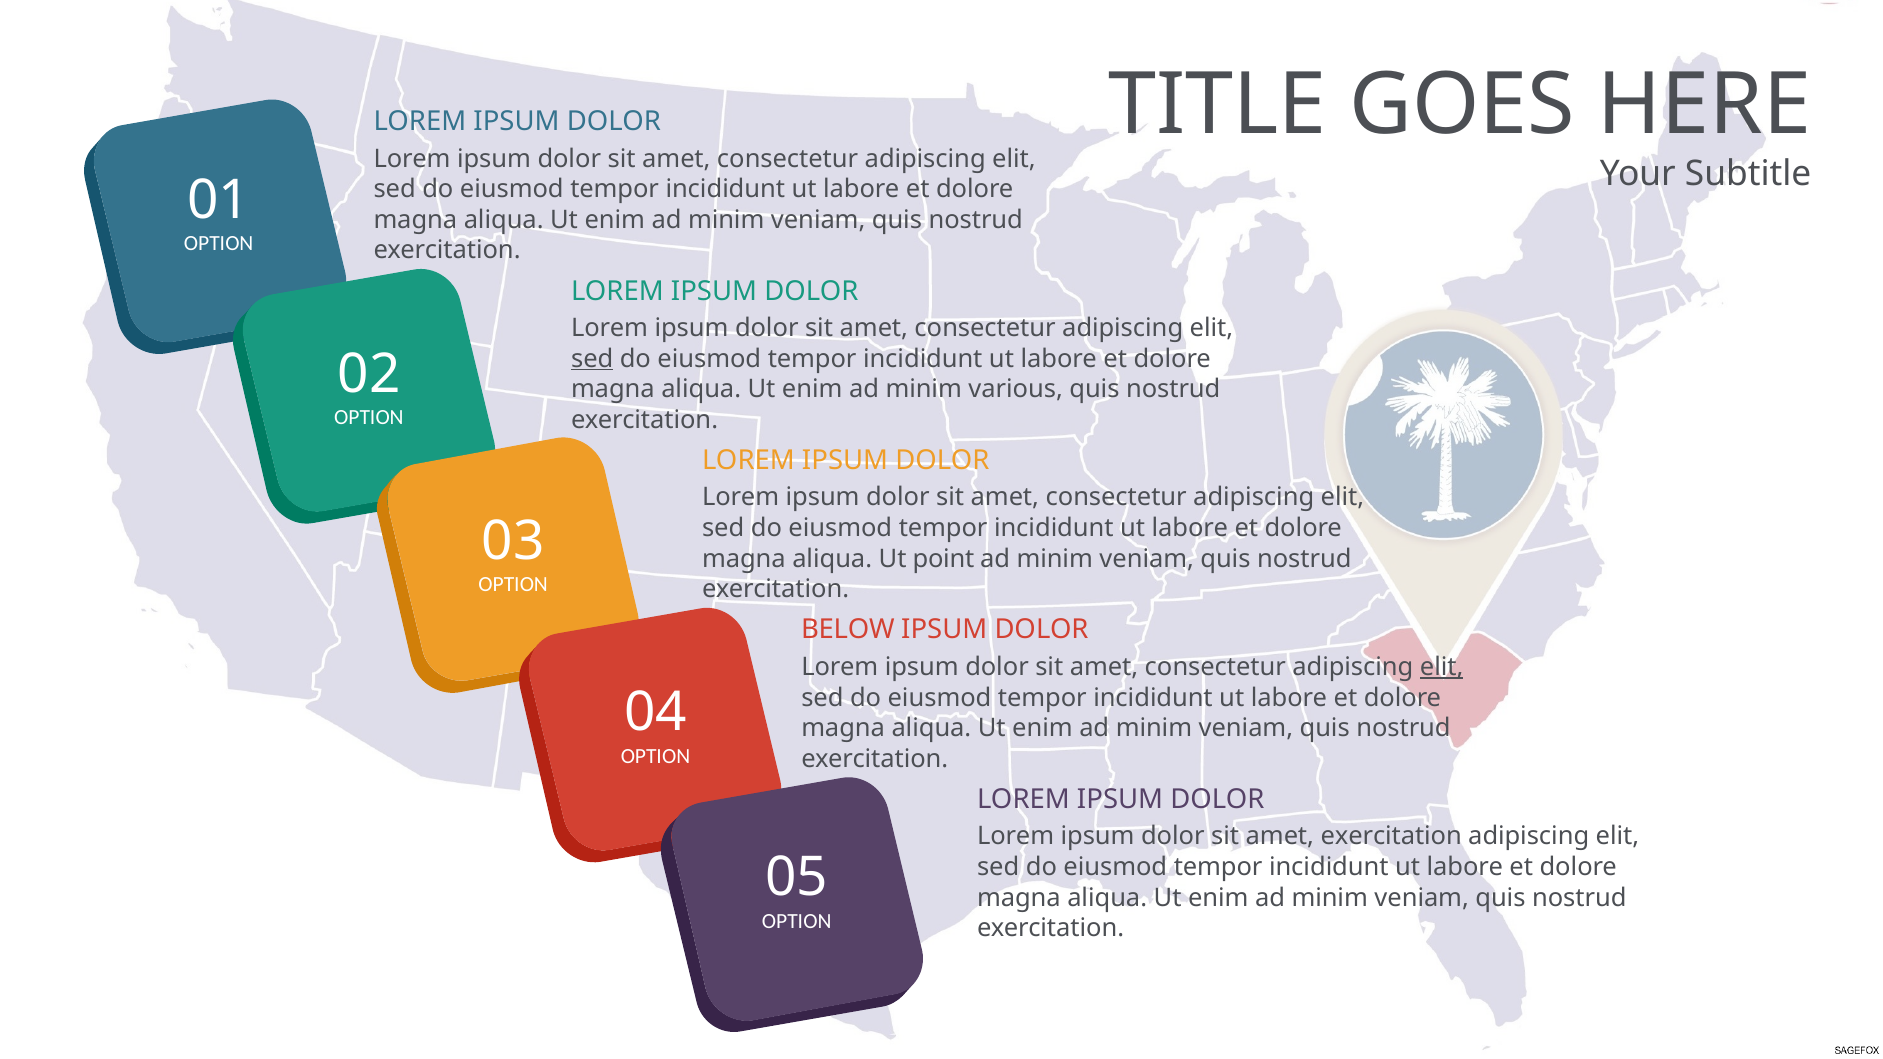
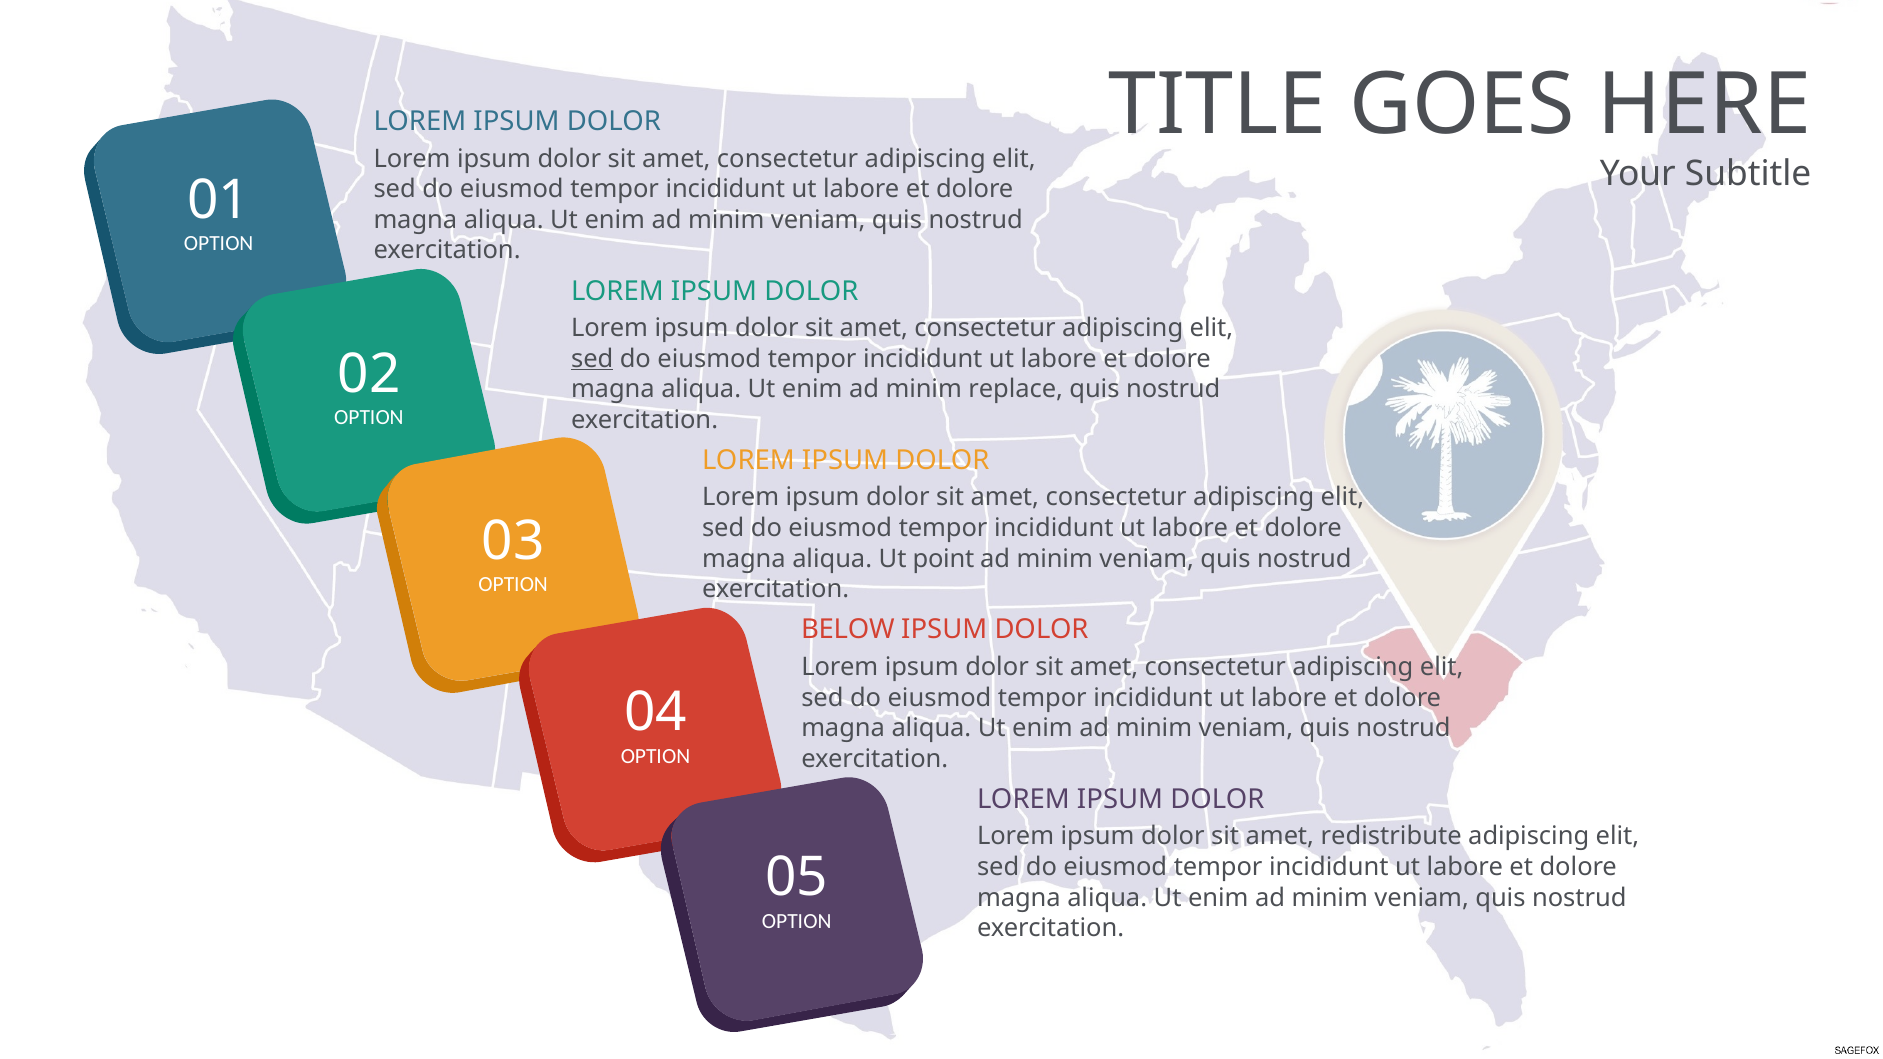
various: various -> replace
elit at (1442, 667) underline: present -> none
amet exercitation: exercitation -> redistribute
